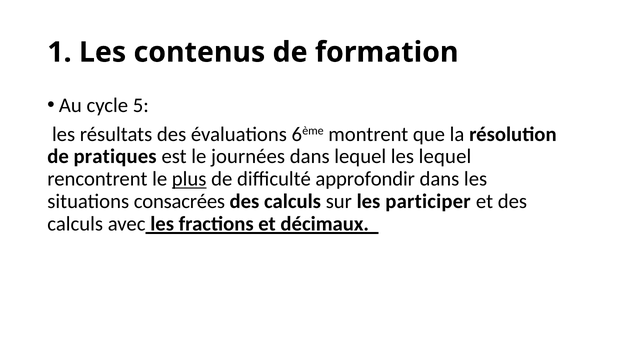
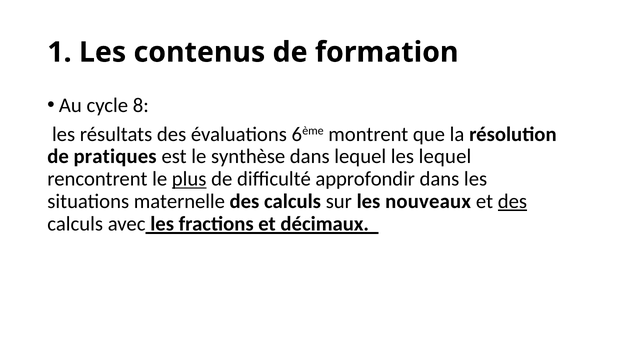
5: 5 -> 8
journées: journées -> synthèse
consacrées: consacrées -> maternelle
participer: participer -> nouveaux
des at (512, 201) underline: none -> present
